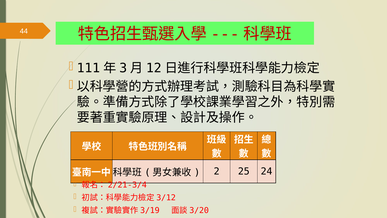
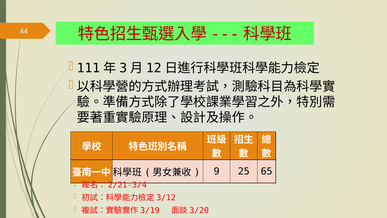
2: 2 -> 9
24: 24 -> 65
